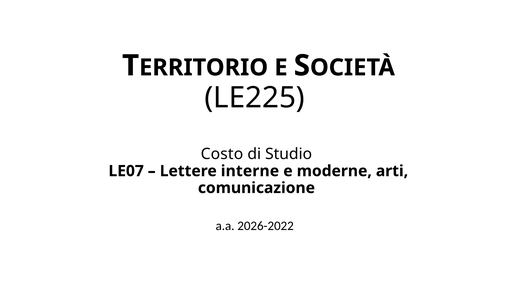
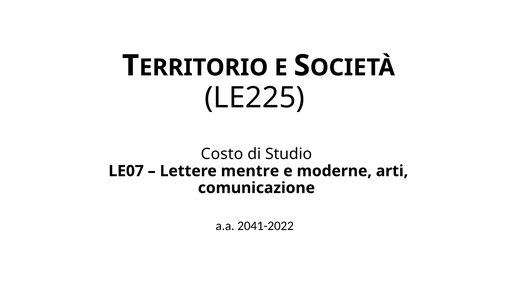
interne: interne -> mentre
2026-2022: 2026-2022 -> 2041-2022
